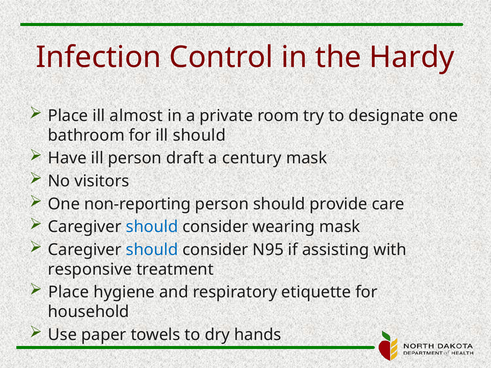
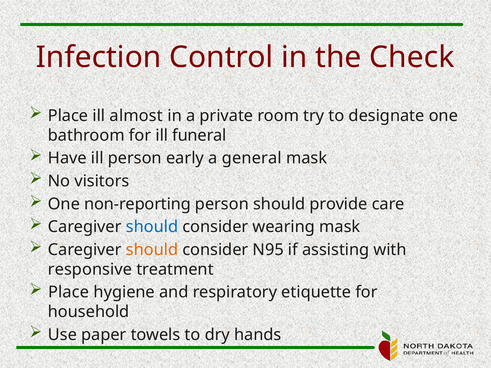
Hardy: Hardy -> Check
ill should: should -> funeral
draft: draft -> early
century: century -> general
should at (152, 250) colour: blue -> orange
